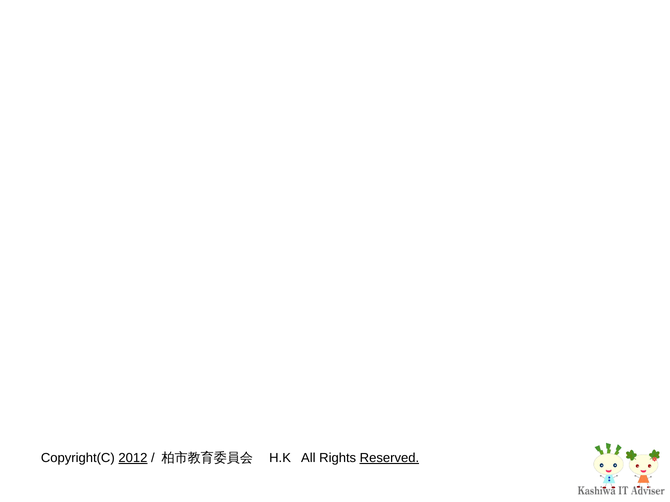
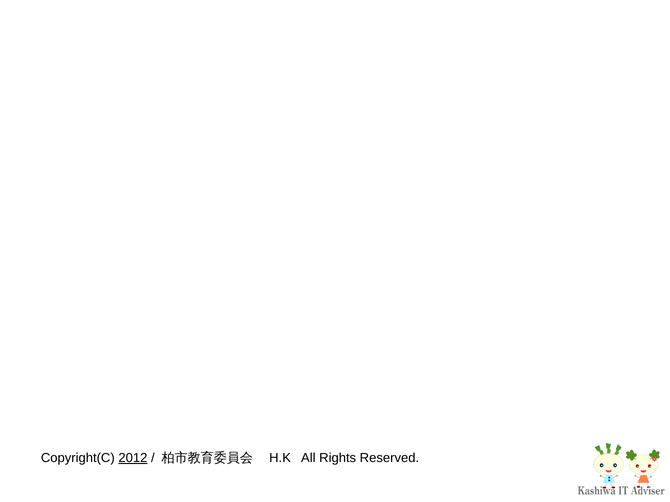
Reserved underline: present -> none
